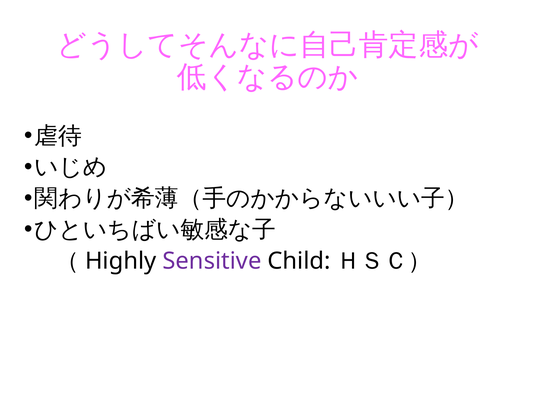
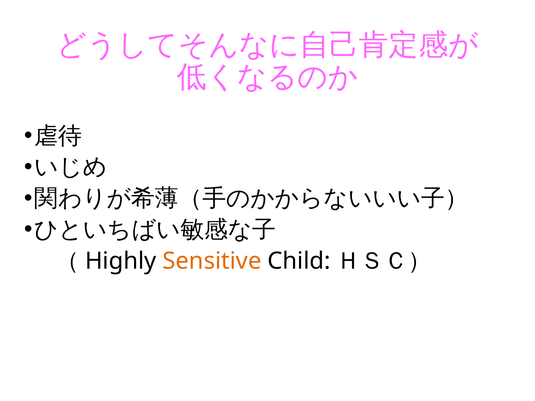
Sensitive colour: purple -> orange
